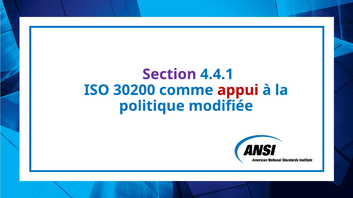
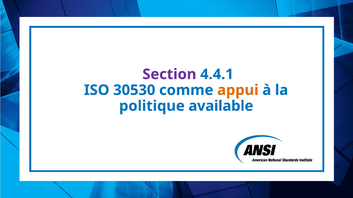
30200: 30200 -> 30530
appui colour: red -> orange
modifiée: modifiée -> available
